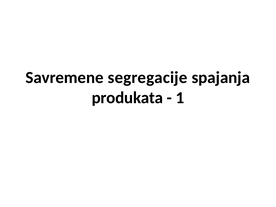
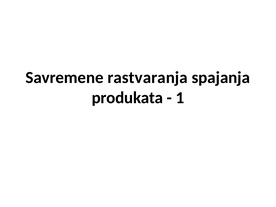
segregacije: segregacije -> rastvaranja
